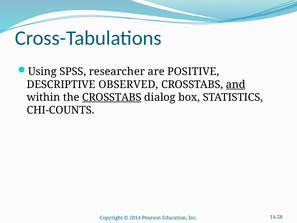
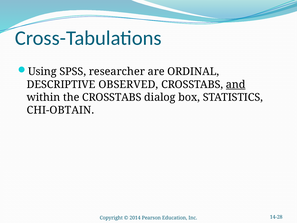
POSITIVE: POSITIVE -> ORDINAL
CROSSTABS at (112, 97) underline: present -> none
CHI-COUNTS: CHI-COUNTS -> CHI-OBTAIN
